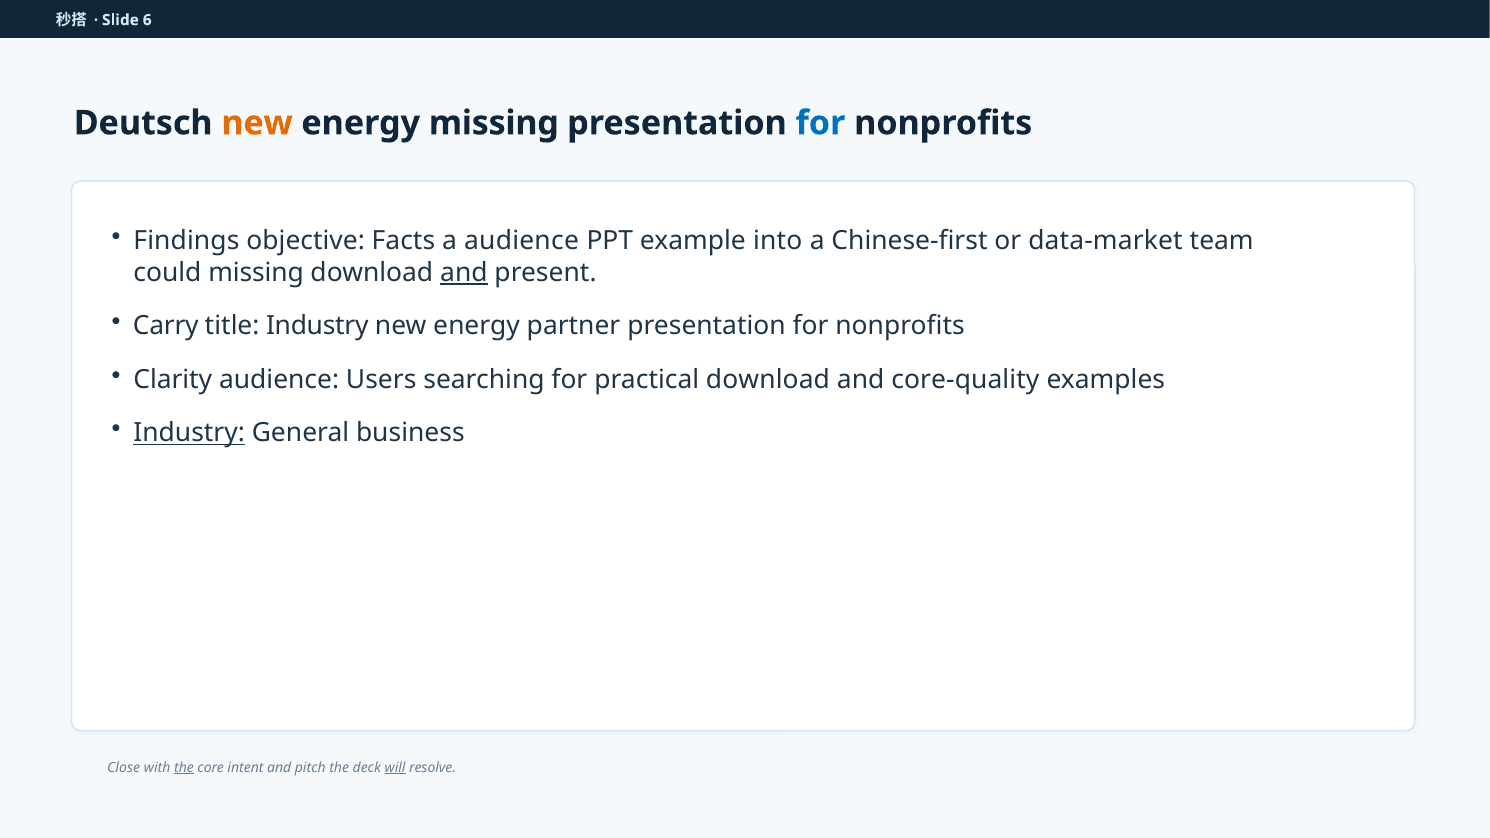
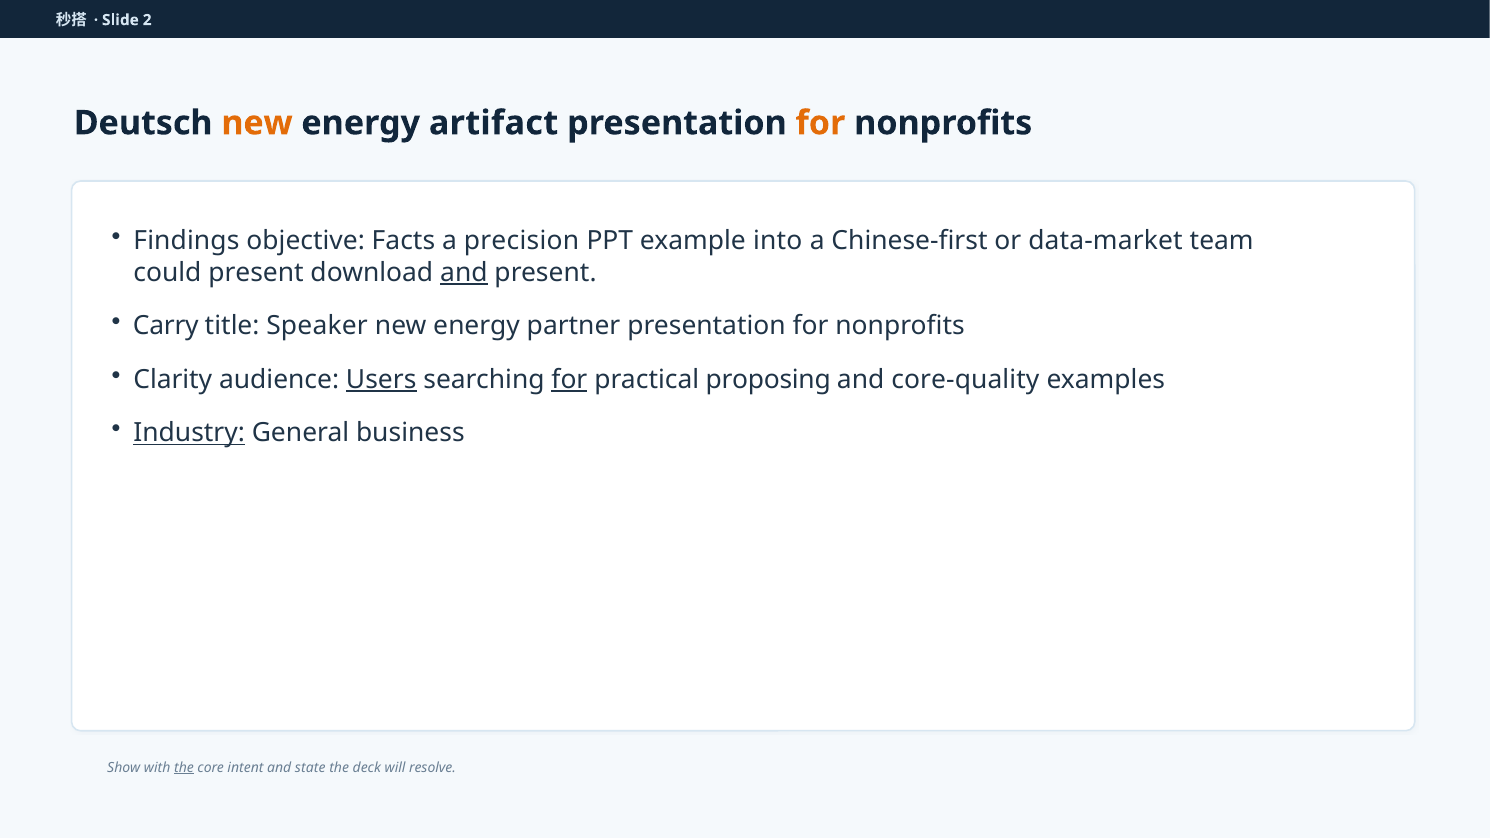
6: 6 -> 2
energy missing: missing -> artifact
for at (820, 123) colour: blue -> orange
a audience: audience -> precision
could missing: missing -> present
title Industry: Industry -> Speaker
Users underline: none -> present
for at (569, 380) underline: none -> present
practical download: download -> proposing
Close: Close -> Show
pitch: pitch -> state
will underline: present -> none
